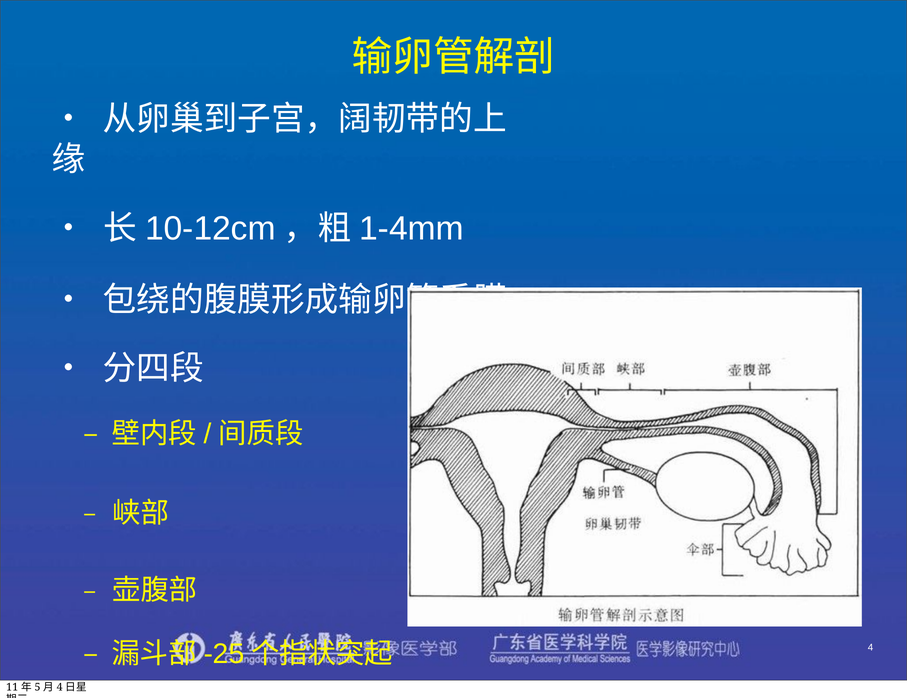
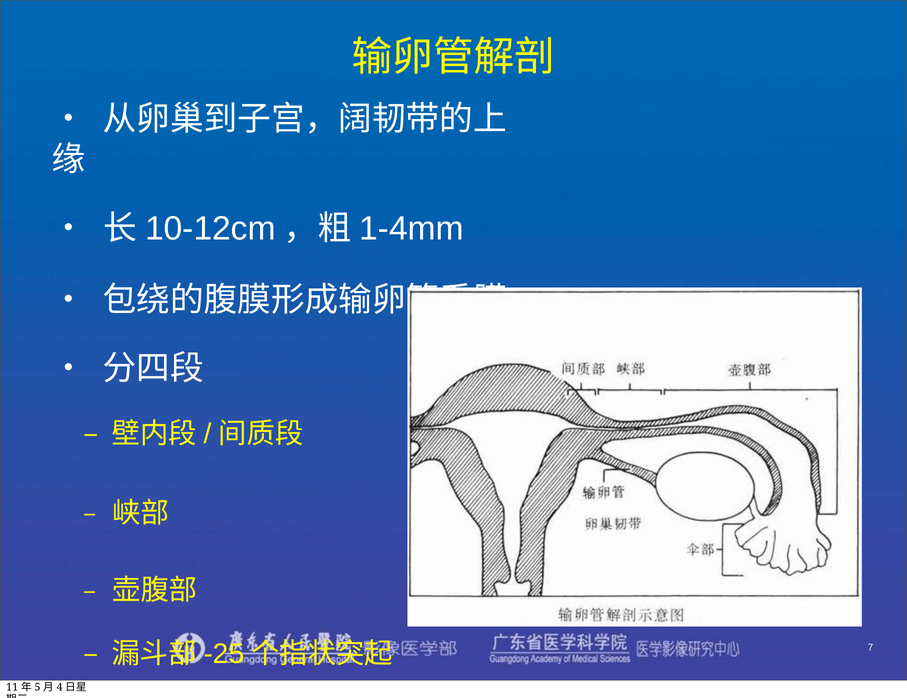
4 at (870, 648): 4 -> 7
